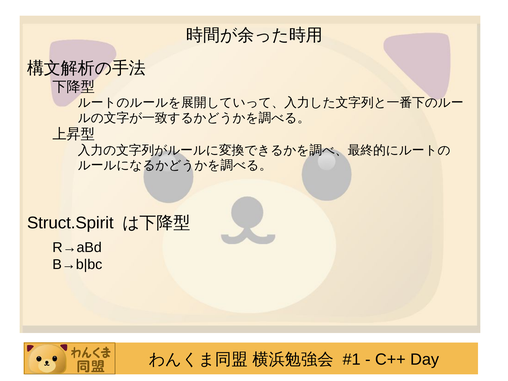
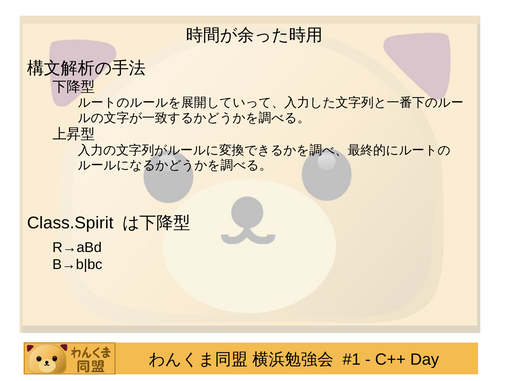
Struct.Spirit: Struct.Spirit -> Class.Spirit
